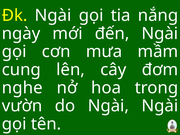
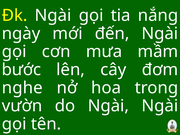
cung: cung -> bước
